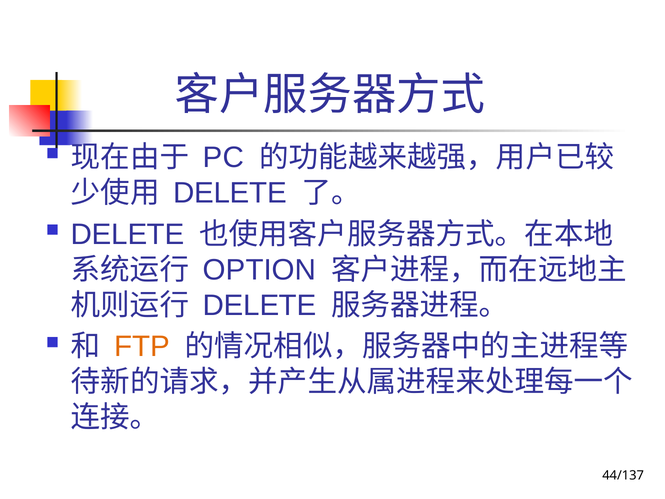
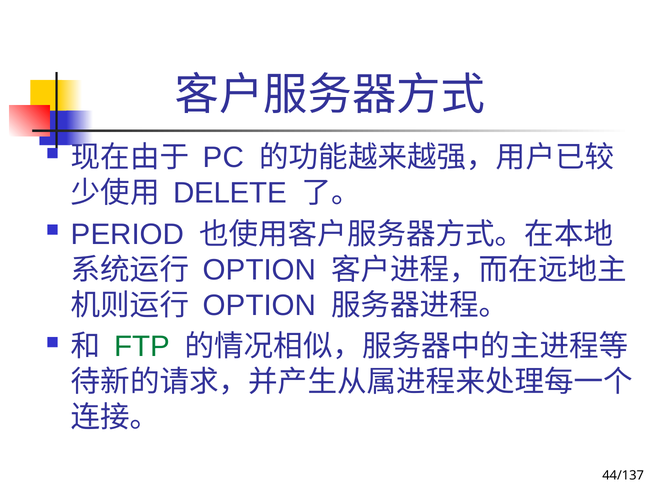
DELETE at (128, 234): DELETE -> PERIOD
DELETE at (260, 305): DELETE -> OPTION
FTP colour: orange -> green
